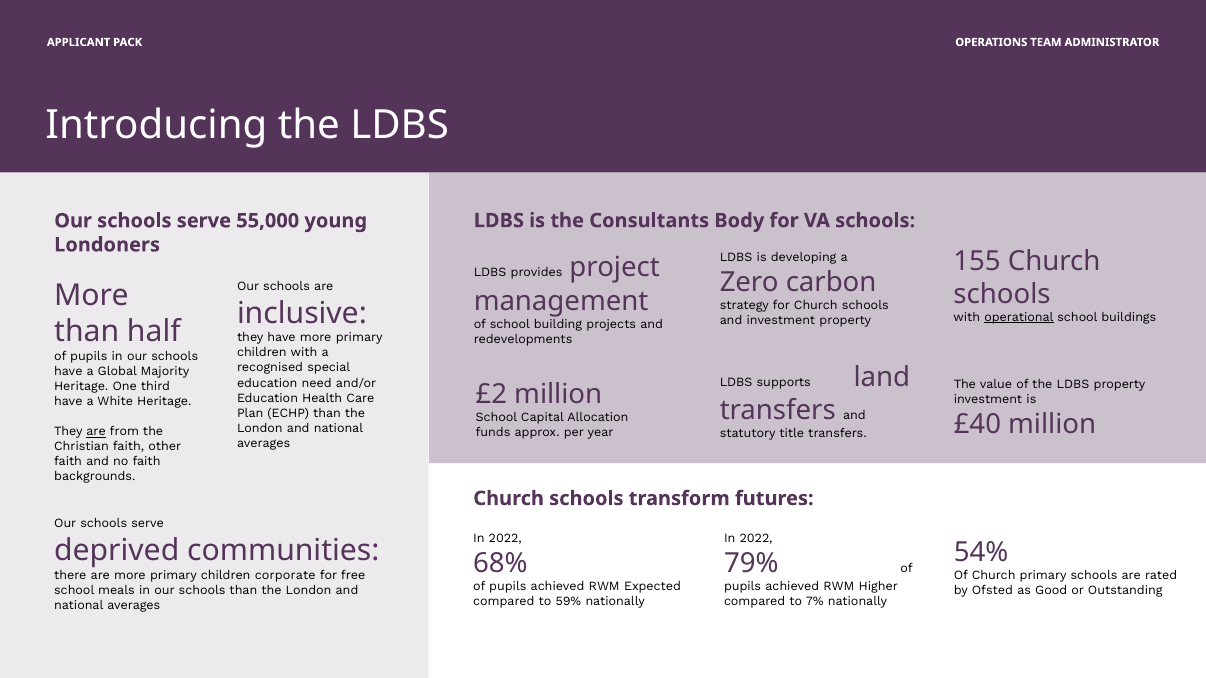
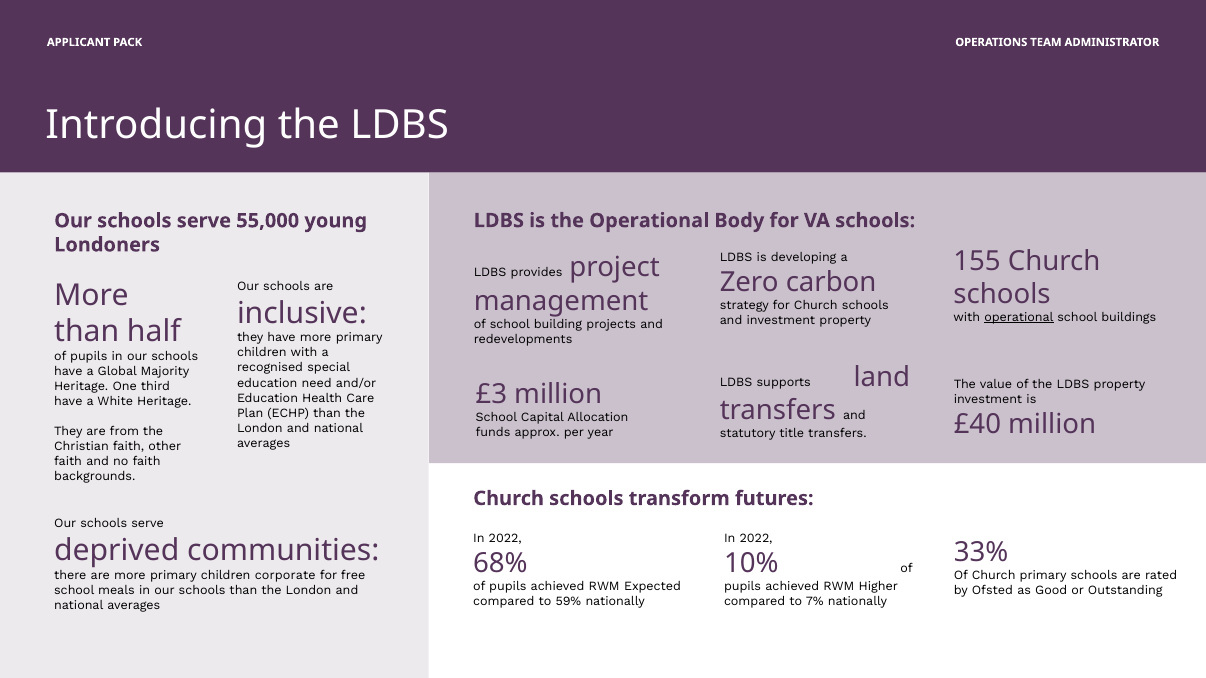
the Consultants: Consultants -> Operational
£2: £2 -> £3
are at (96, 432) underline: present -> none
54%: 54% -> 33%
79%: 79% -> 10%
